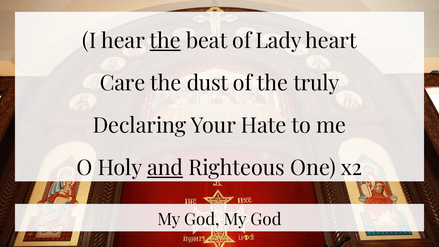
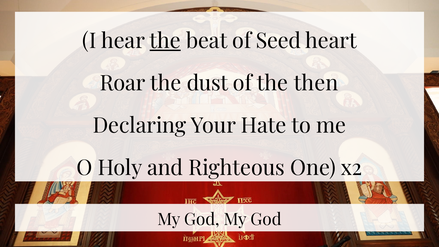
Lady: Lady -> Seed
Care: Care -> Roar
truly: truly -> then
and underline: present -> none
